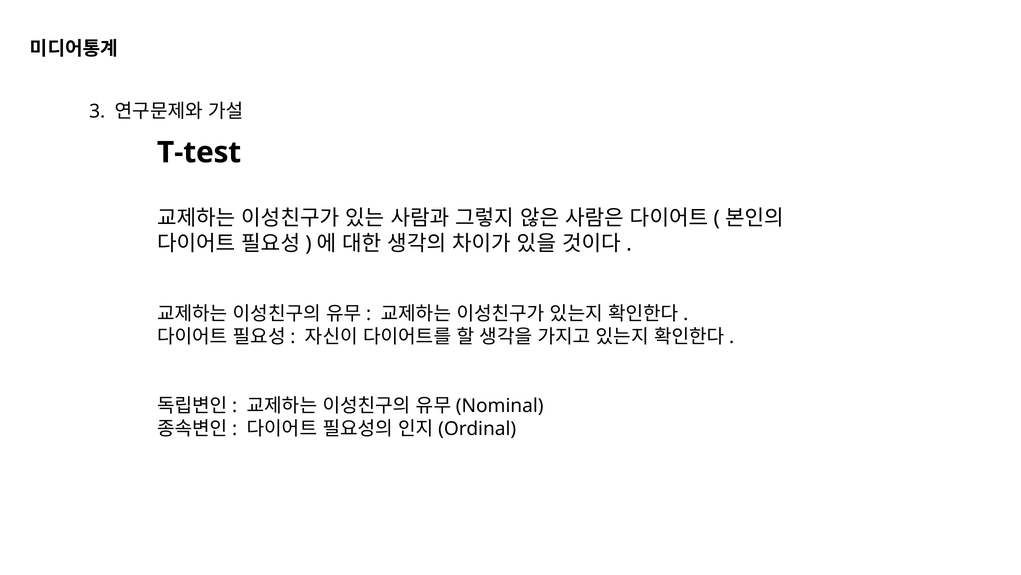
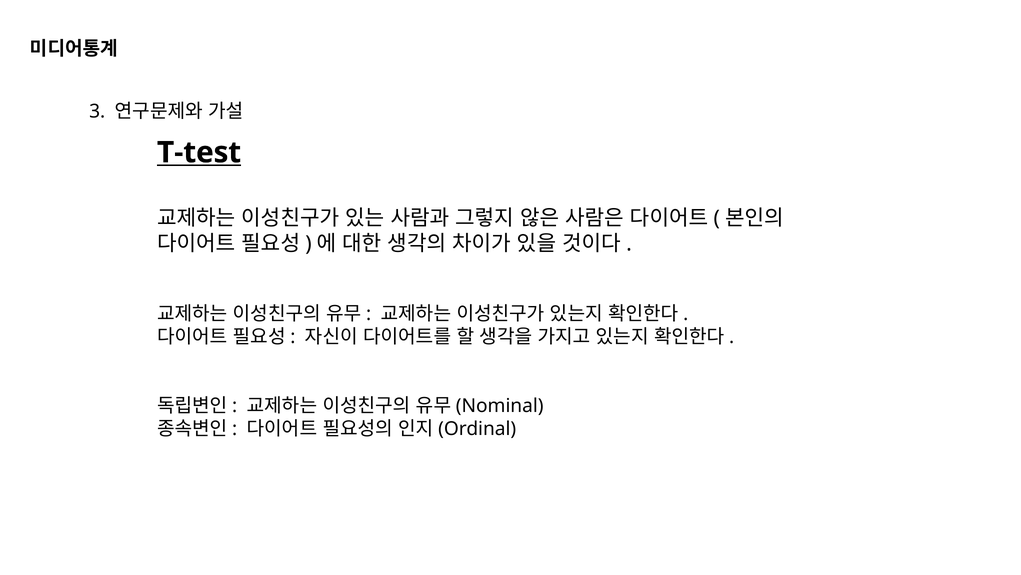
T-test underline: none -> present
